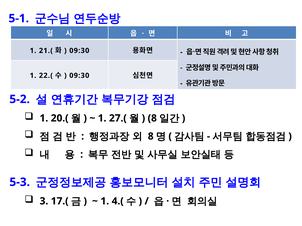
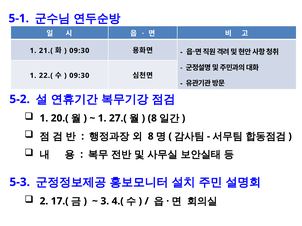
3: 3 -> 2
1 at (105, 202): 1 -> 3
